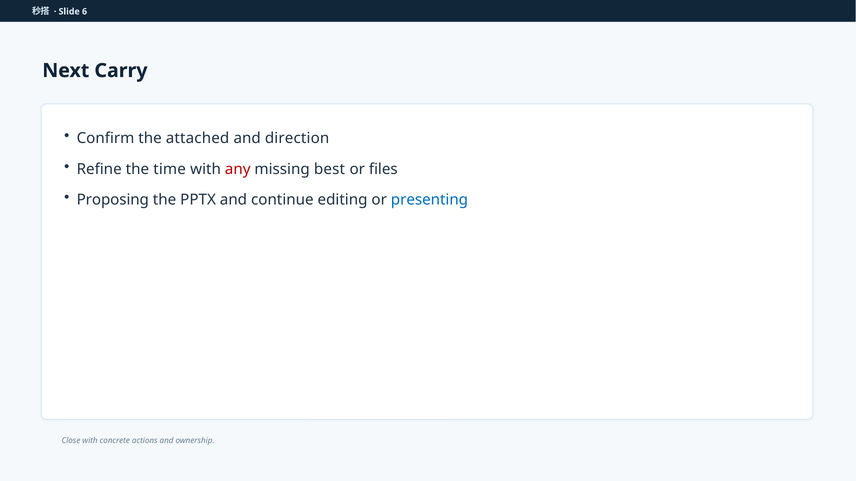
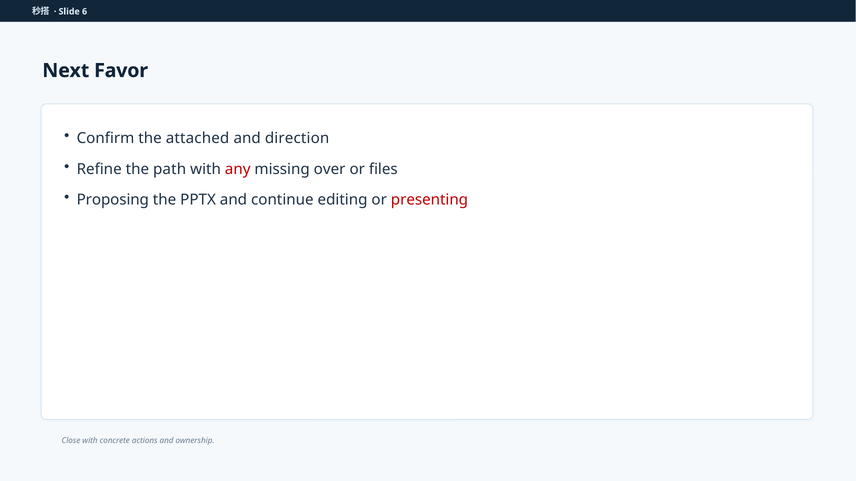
Carry: Carry -> Favor
time: time -> path
best: best -> over
presenting colour: blue -> red
